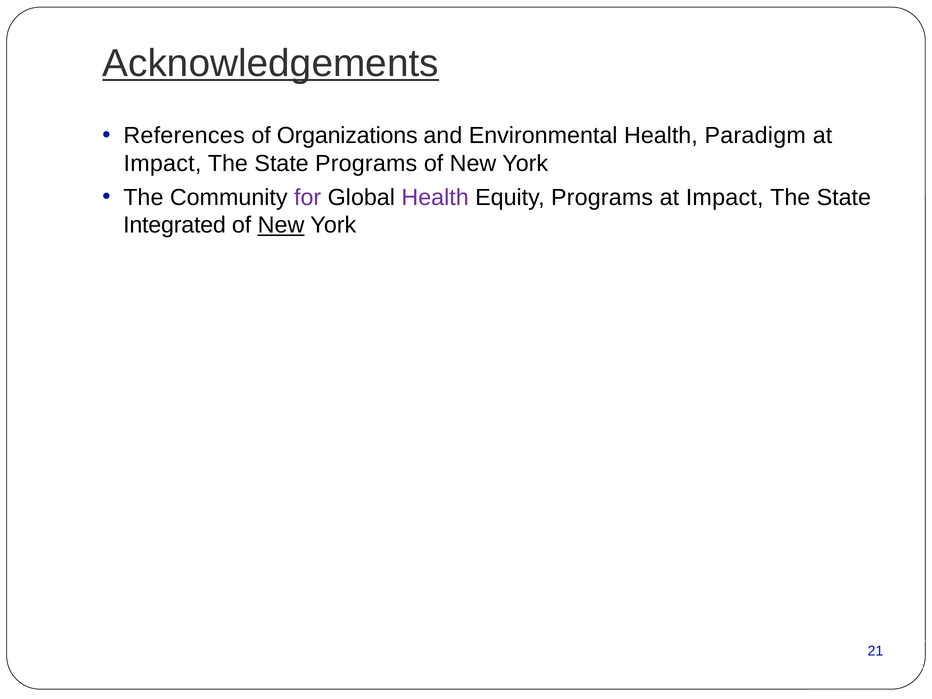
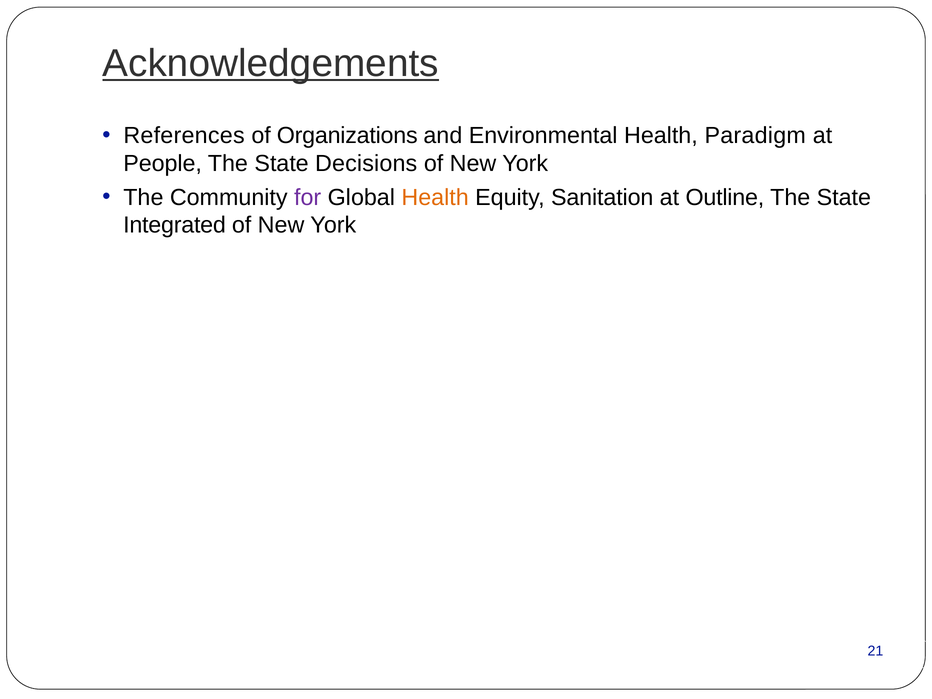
Impact at (162, 164): Impact -> People
State Programs: Programs -> Decisions
Health at (435, 197) colour: purple -> orange
Equity Programs: Programs -> Sanitation
Impact at (725, 197): Impact -> Outline
New at (281, 225) underline: present -> none
